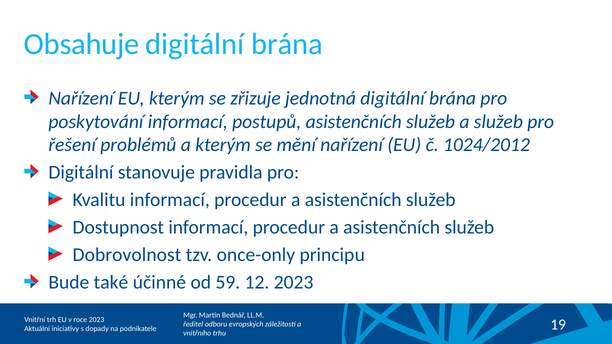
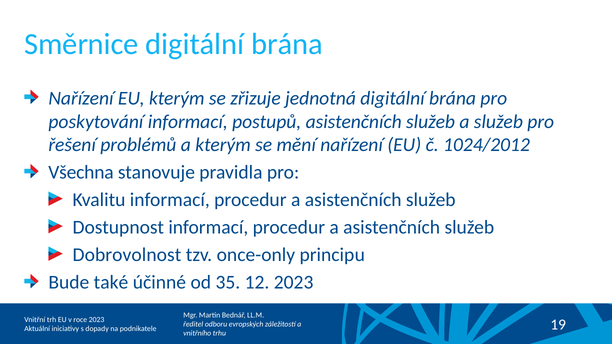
Obsahuje: Obsahuje -> Směrnice
Digitální at (81, 173): Digitální -> Všechna
59: 59 -> 35
